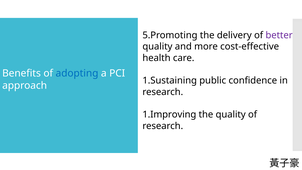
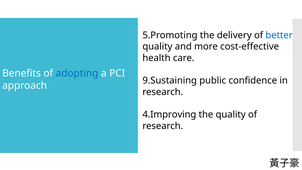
better colour: purple -> blue
1.Sustaining: 1.Sustaining -> 9.Sustaining
1.Improving: 1.Improving -> 4.Improving
